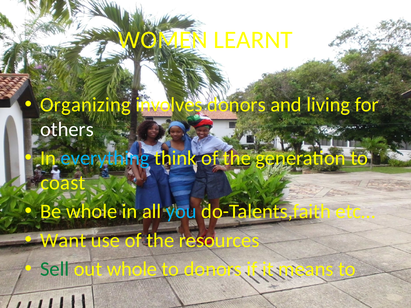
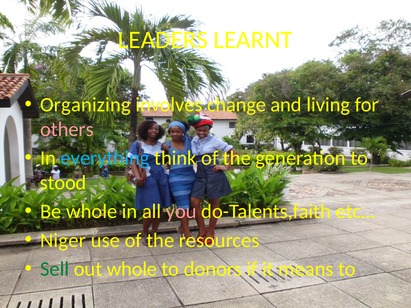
WOMEN: WOMEN -> LEADERS
involves donors: donors -> change
others colour: white -> pink
coast: coast -> stood
you colour: light blue -> pink
Want: Want -> Niger
